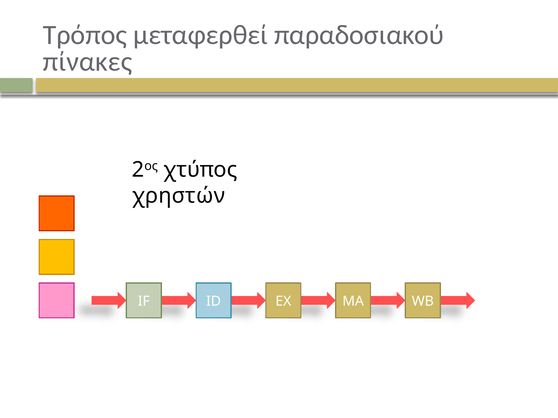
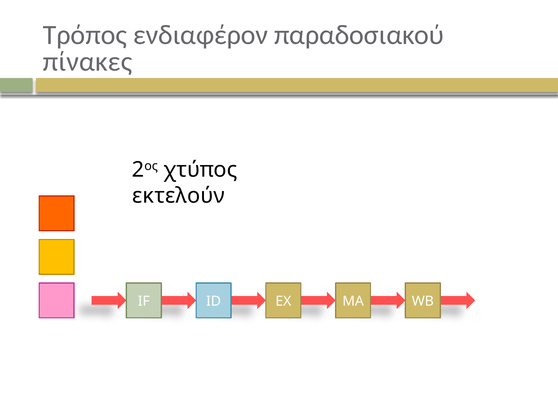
μεταφερθεί: μεταφερθεί -> ενδιαφέρον
χρηστών: χρηστών -> εκτελούν
